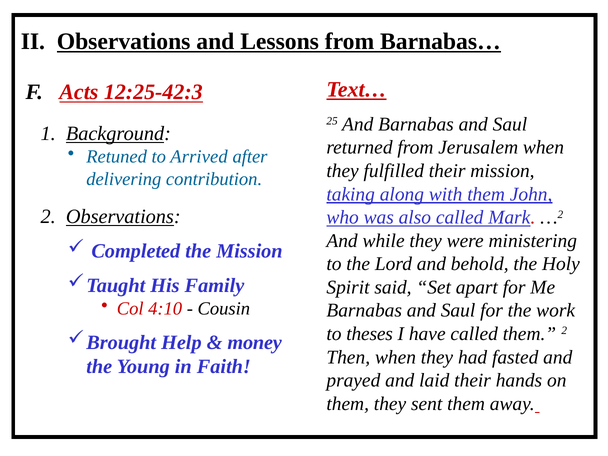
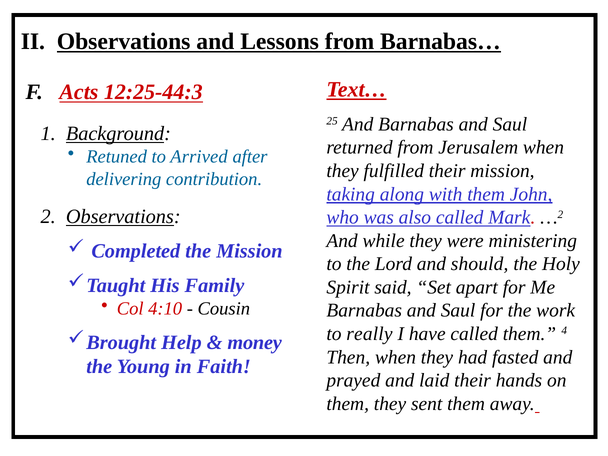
12:25-42:3: 12:25-42:3 -> 12:25-44:3
behold: behold -> should
theses: theses -> really
them 2: 2 -> 4
